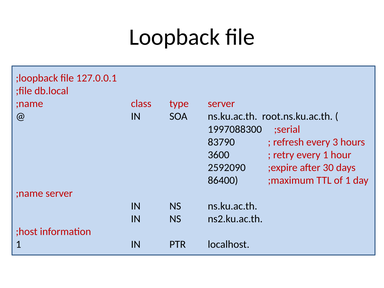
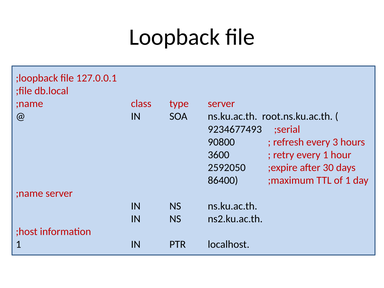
1997088300: 1997088300 -> 9234677493
83790: 83790 -> 90800
2592090: 2592090 -> 2592050
